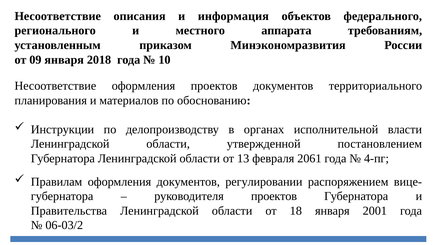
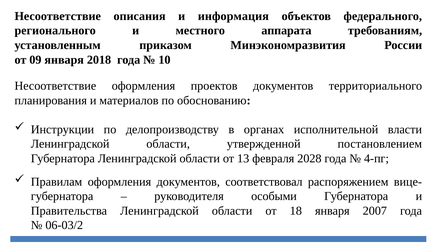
2061: 2061 -> 2028
регулировании: регулировании -> соответствовал
руководителя проектов: проектов -> особыми
2001: 2001 -> 2007
